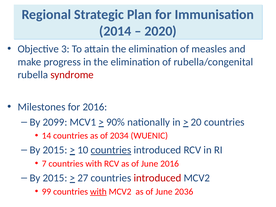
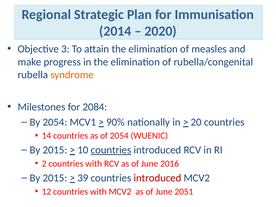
syndrome colour: red -> orange
for 2016: 2016 -> 2084
By 2099: 2099 -> 2054
of 2034: 2034 -> 2054
7: 7 -> 2
27: 27 -> 39
99: 99 -> 12
with at (98, 192) underline: present -> none
2036: 2036 -> 2051
